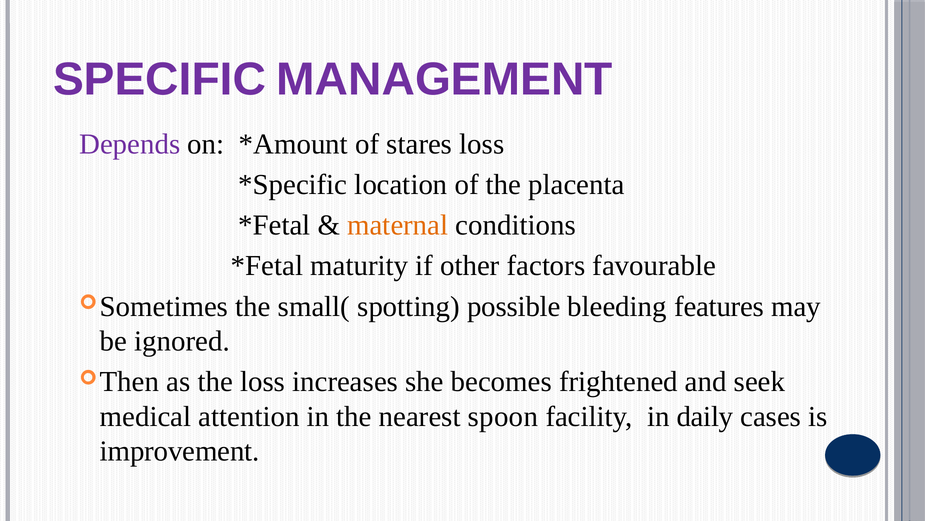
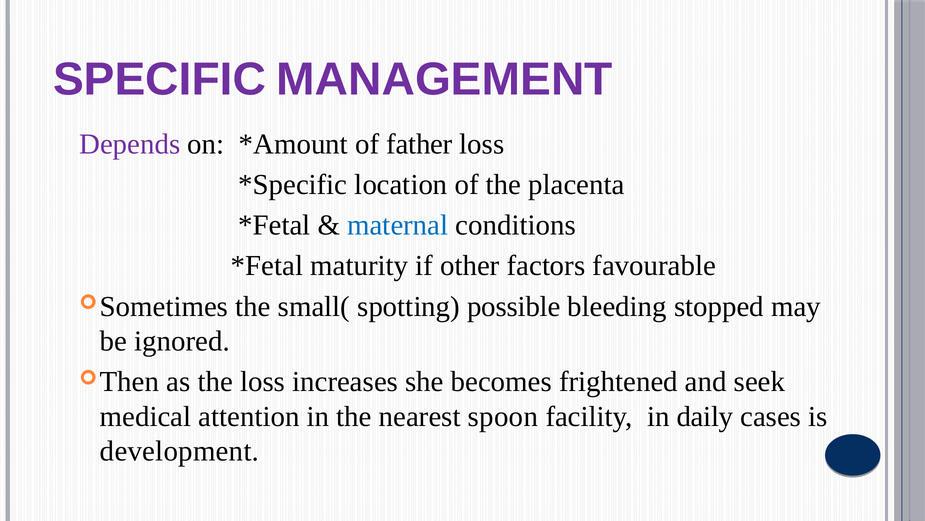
stares: stares -> father
maternal colour: orange -> blue
features: features -> stopped
improvement: improvement -> development
